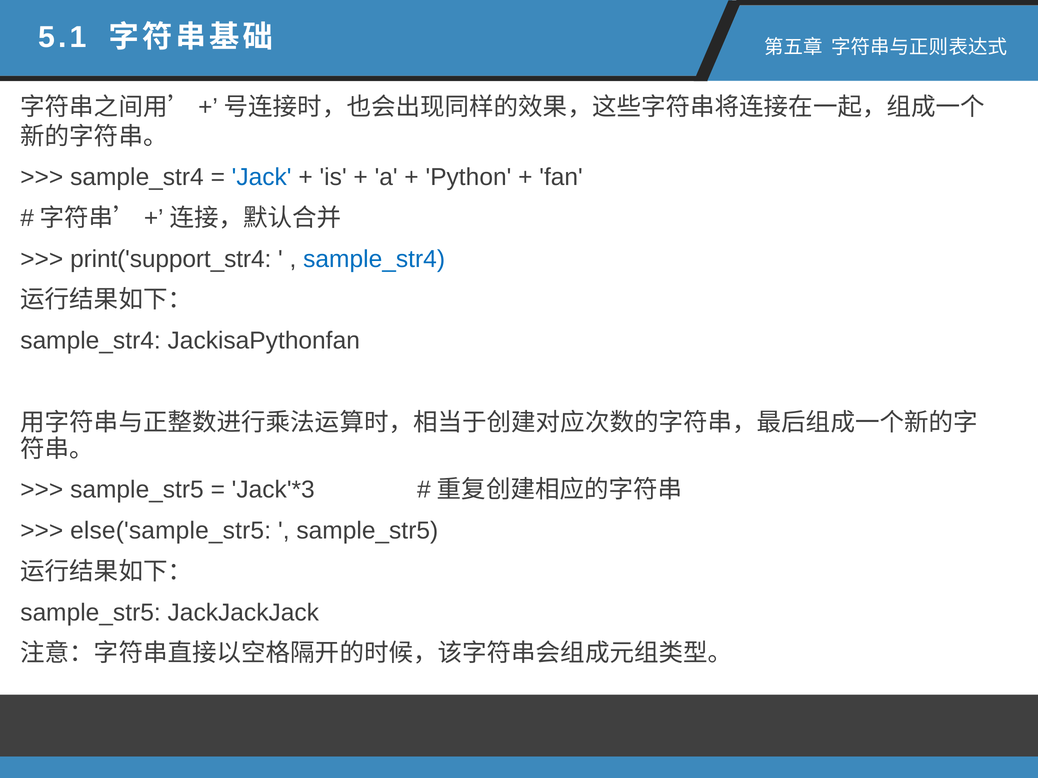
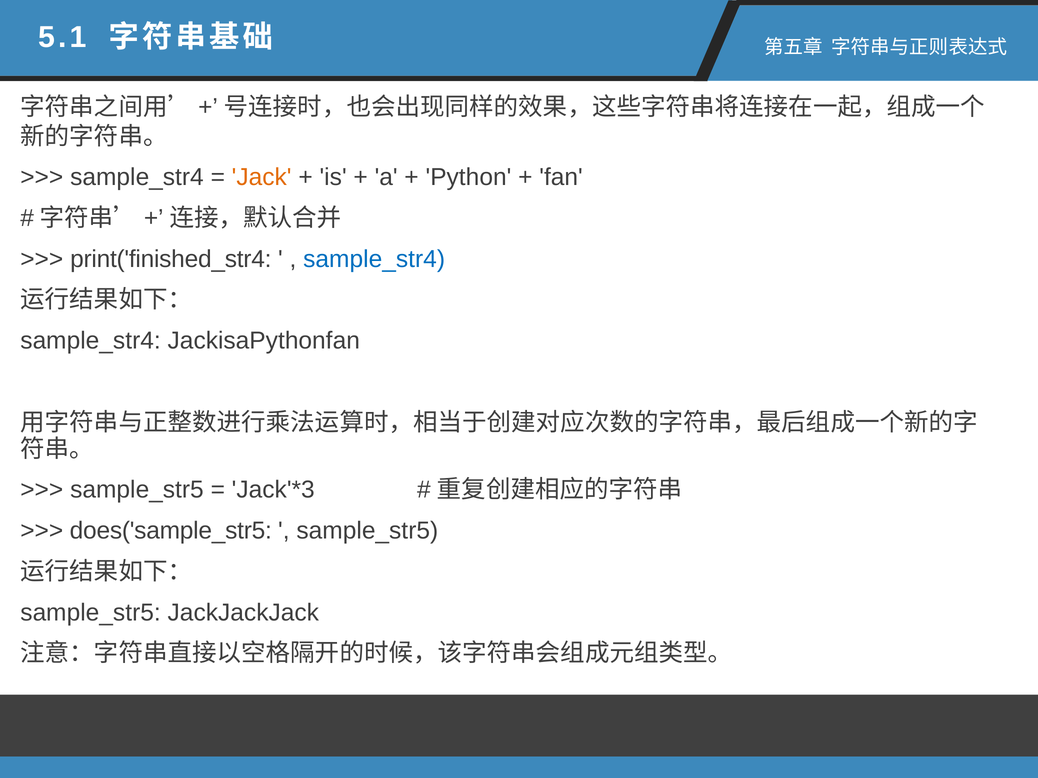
Jack colour: blue -> orange
print('support_str4: print('support_str4 -> print('finished_str4
else('sample_str5: else('sample_str5 -> does('sample_str5
